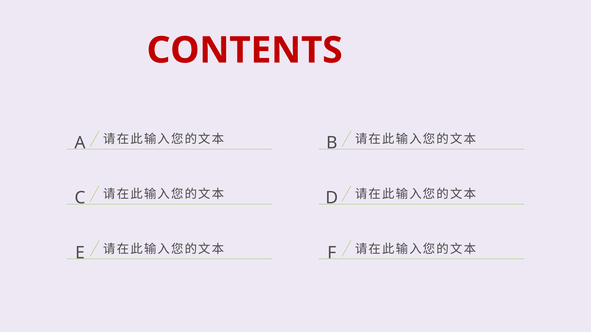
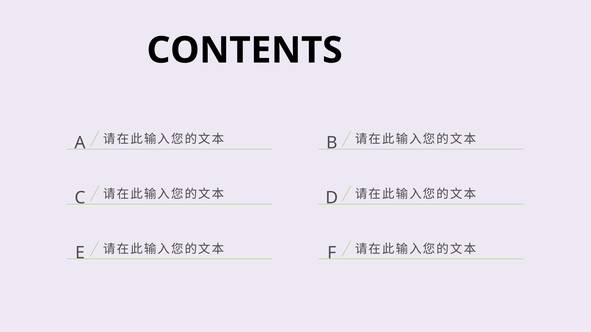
CONTENTS colour: red -> black
